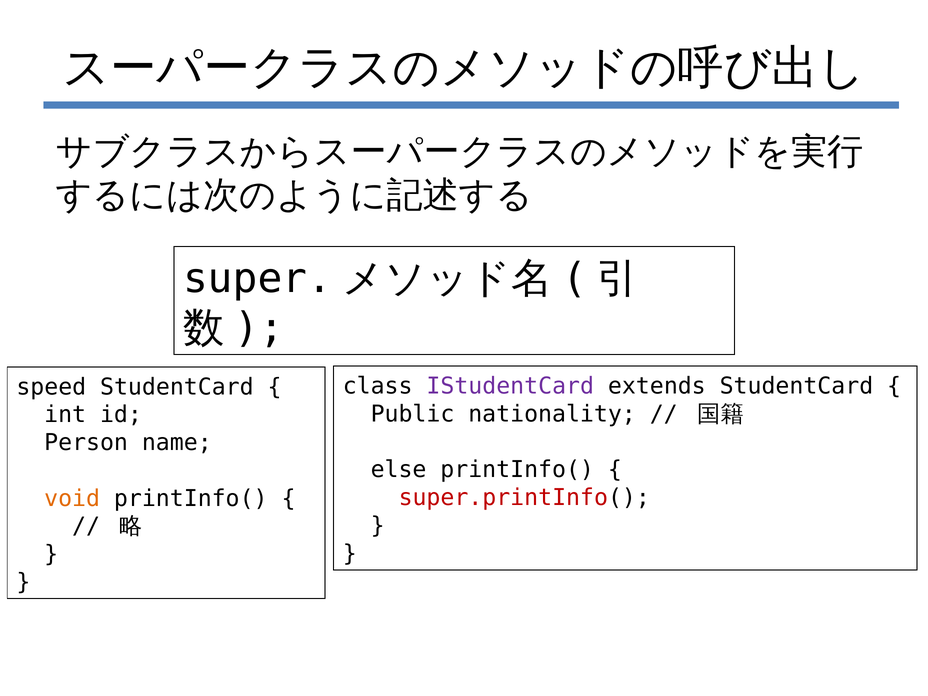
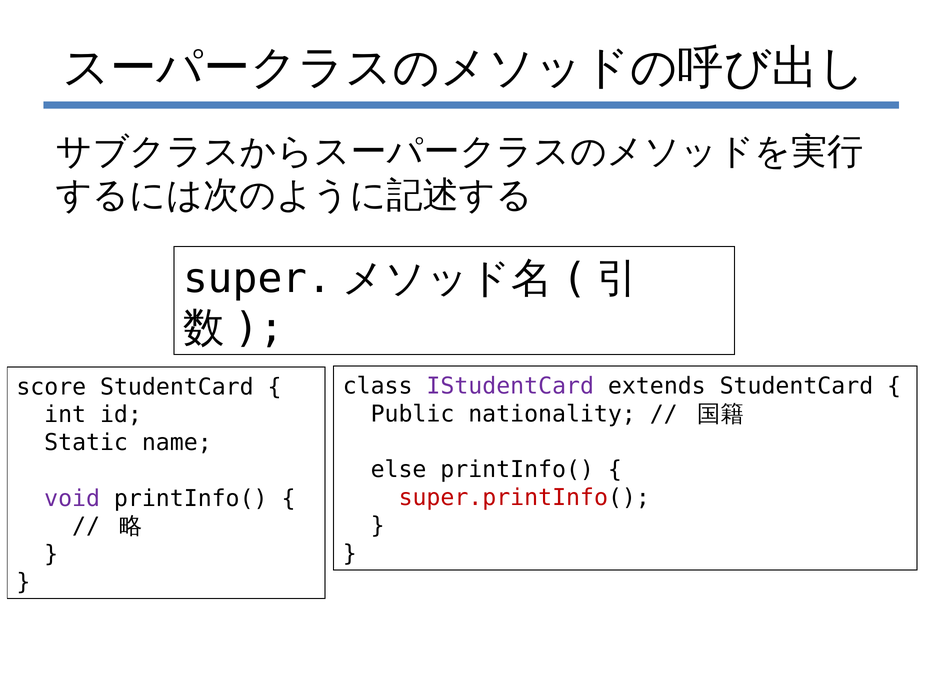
speed: speed -> score
Person: Person -> Static
void colour: orange -> purple
